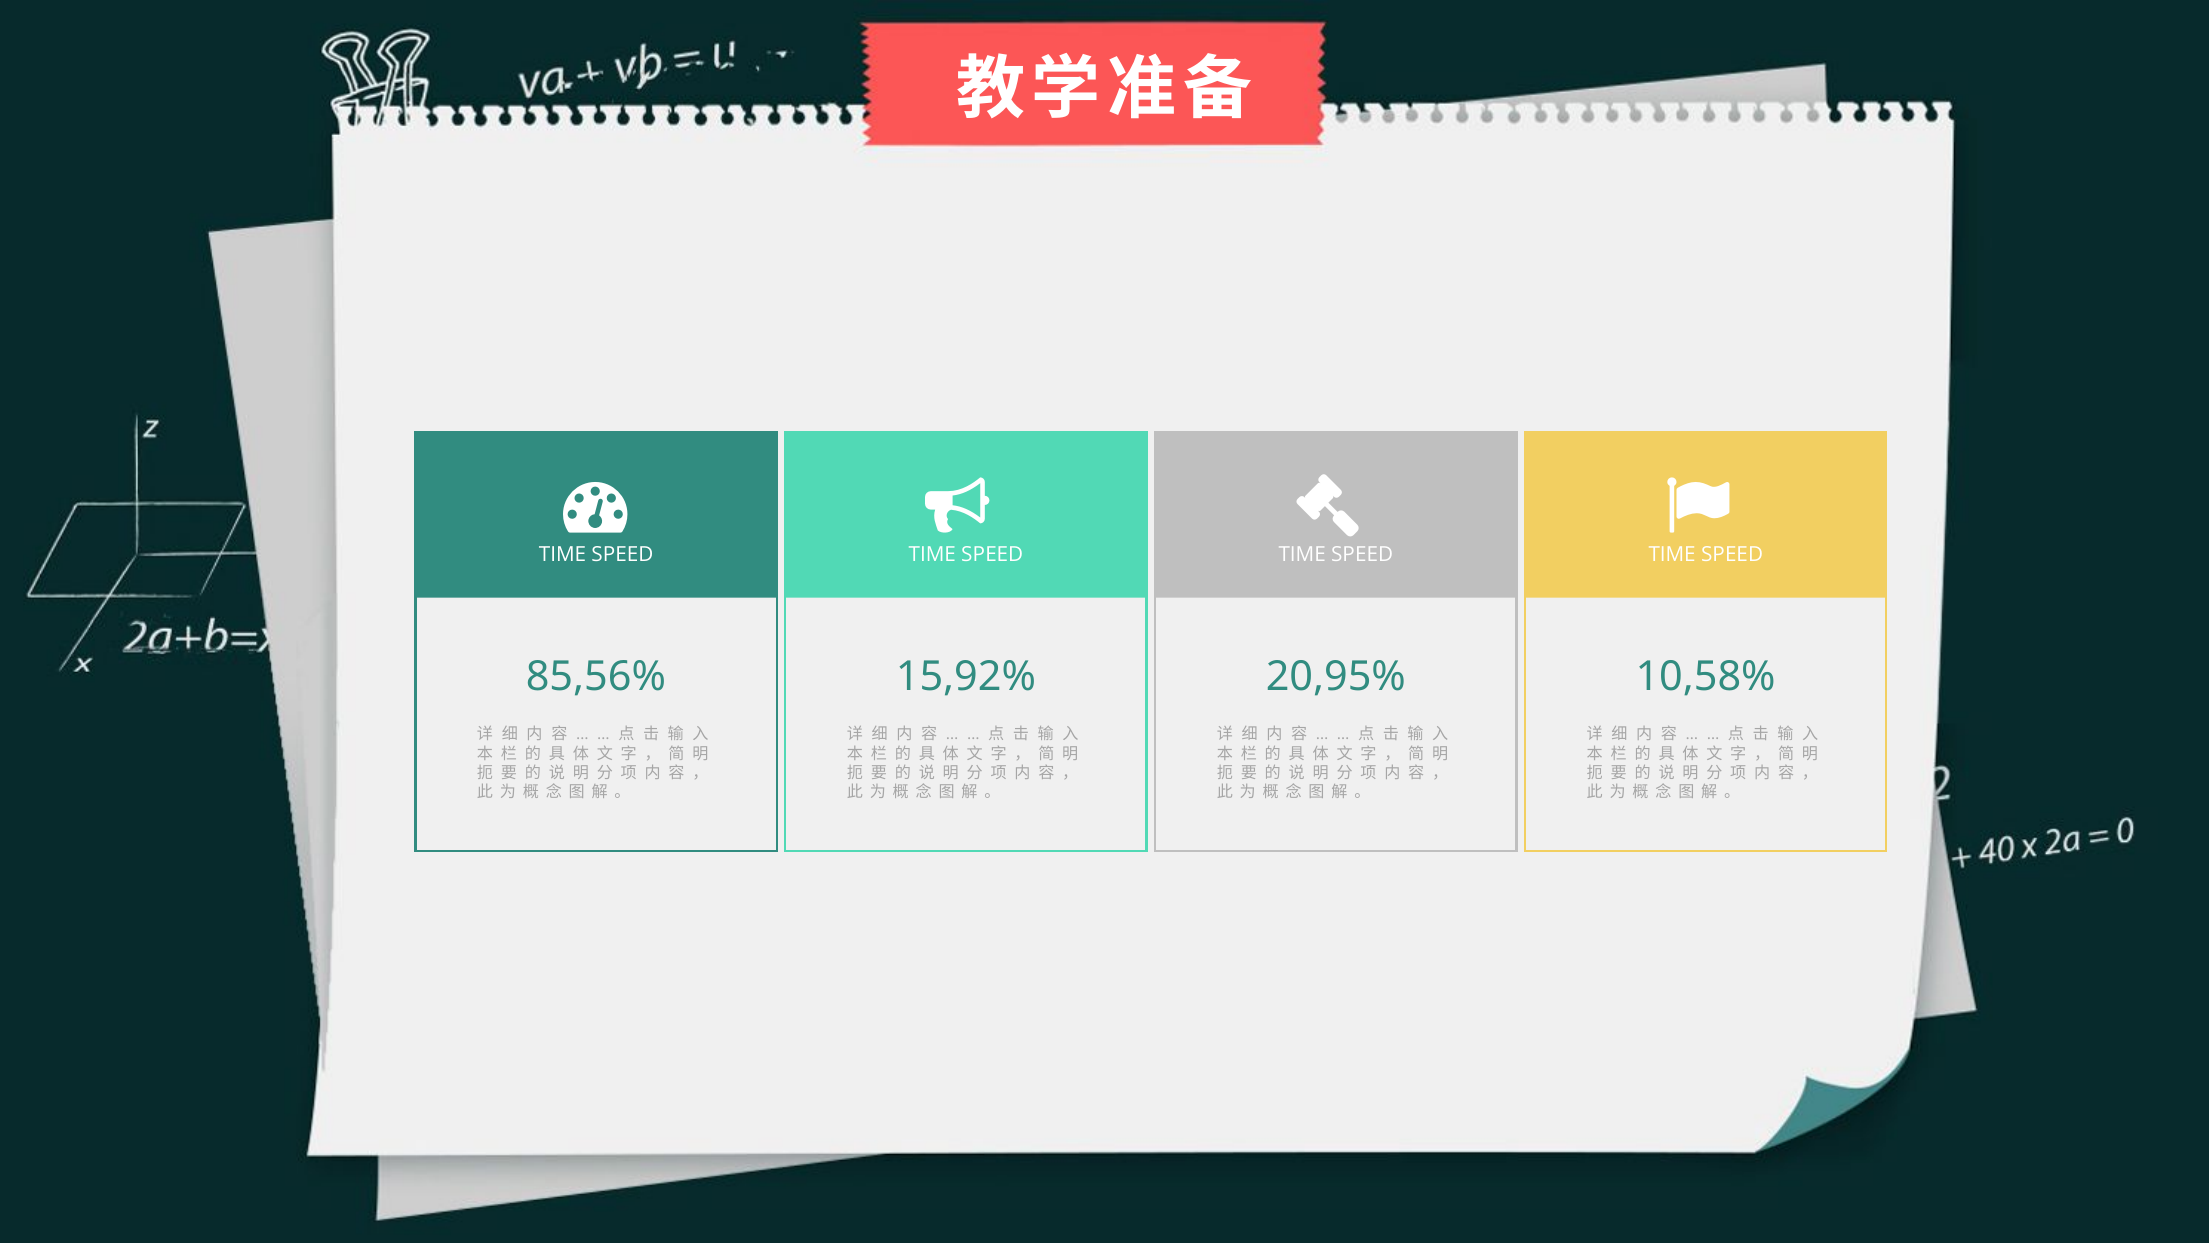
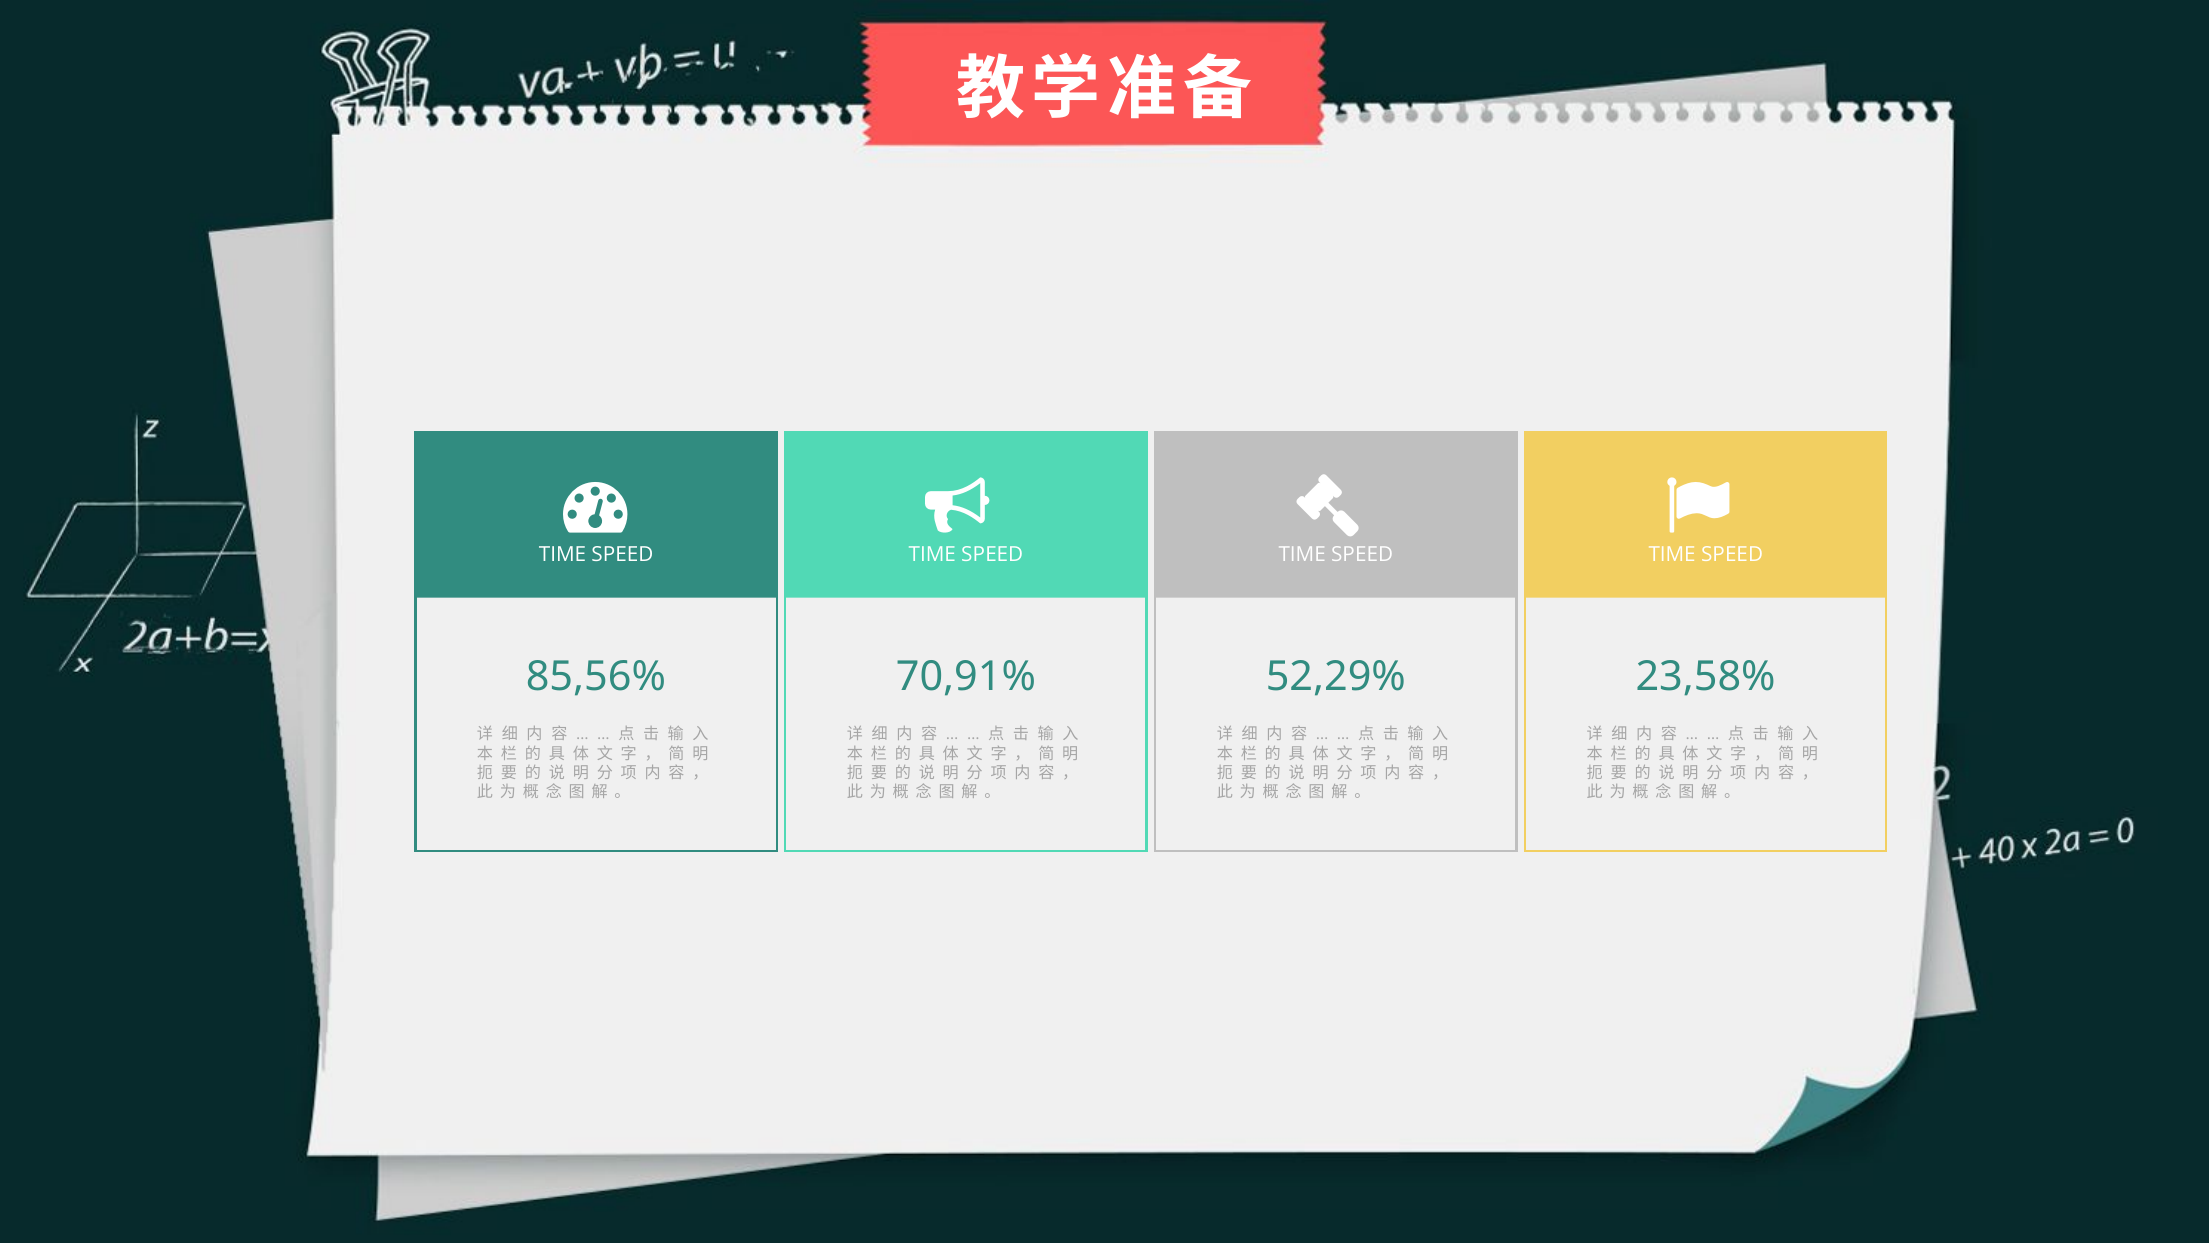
15,92%: 15,92% -> 70,91%
20,95%: 20,95% -> 52,29%
10,58%: 10,58% -> 23,58%
